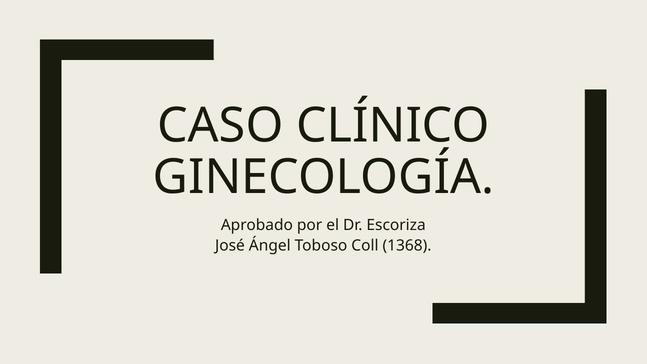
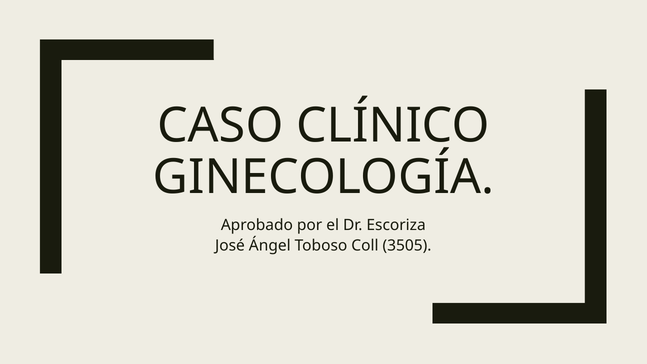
1368: 1368 -> 3505
